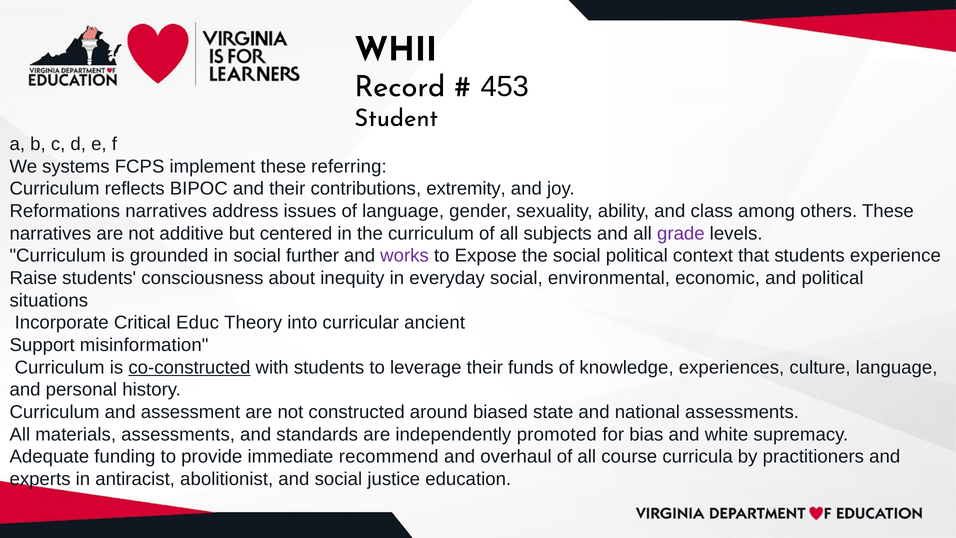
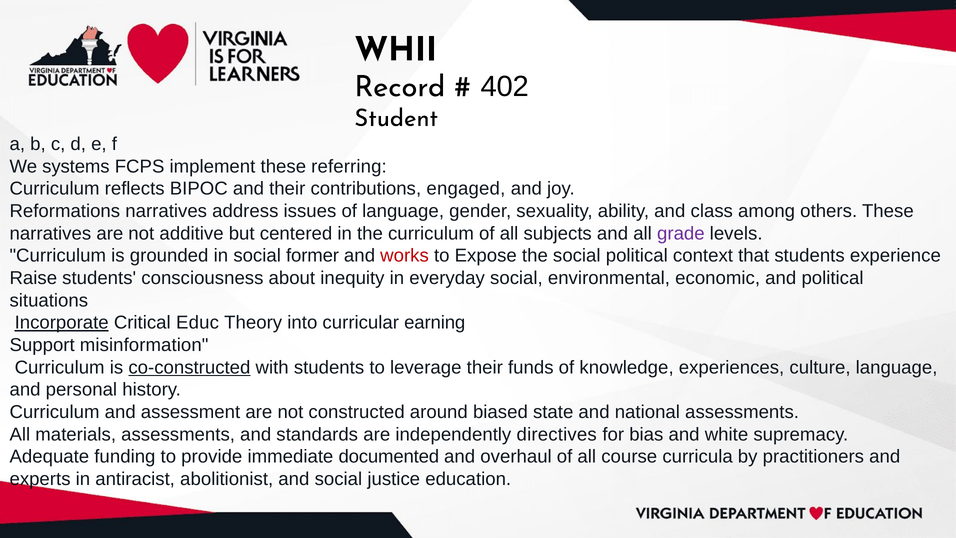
453: 453 -> 402
extremity: extremity -> engaged
further: further -> former
works colour: purple -> red
Incorporate underline: none -> present
ancient: ancient -> earning
promoted: promoted -> directives
recommend: recommend -> documented
